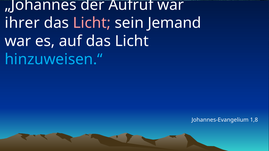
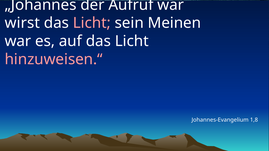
ihrer: ihrer -> wirst
Jemand: Jemand -> Meinen
hinzuweisen.“ colour: light blue -> pink
